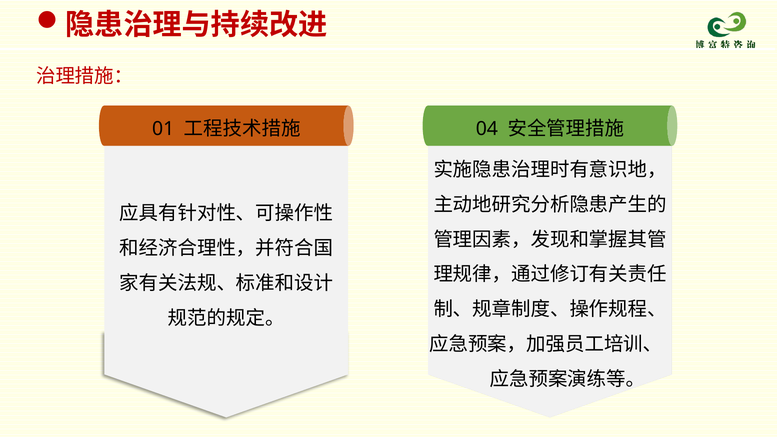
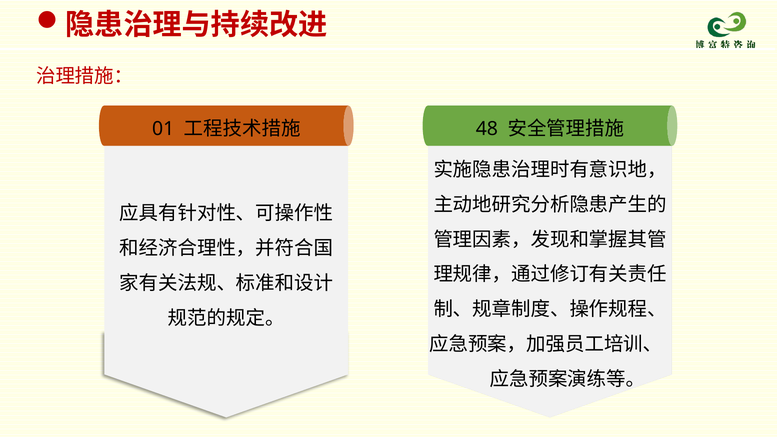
04: 04 -> 48
